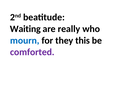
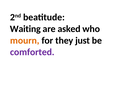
really: really -> asked
mourn colour: blue -> orange
this: this -> just
